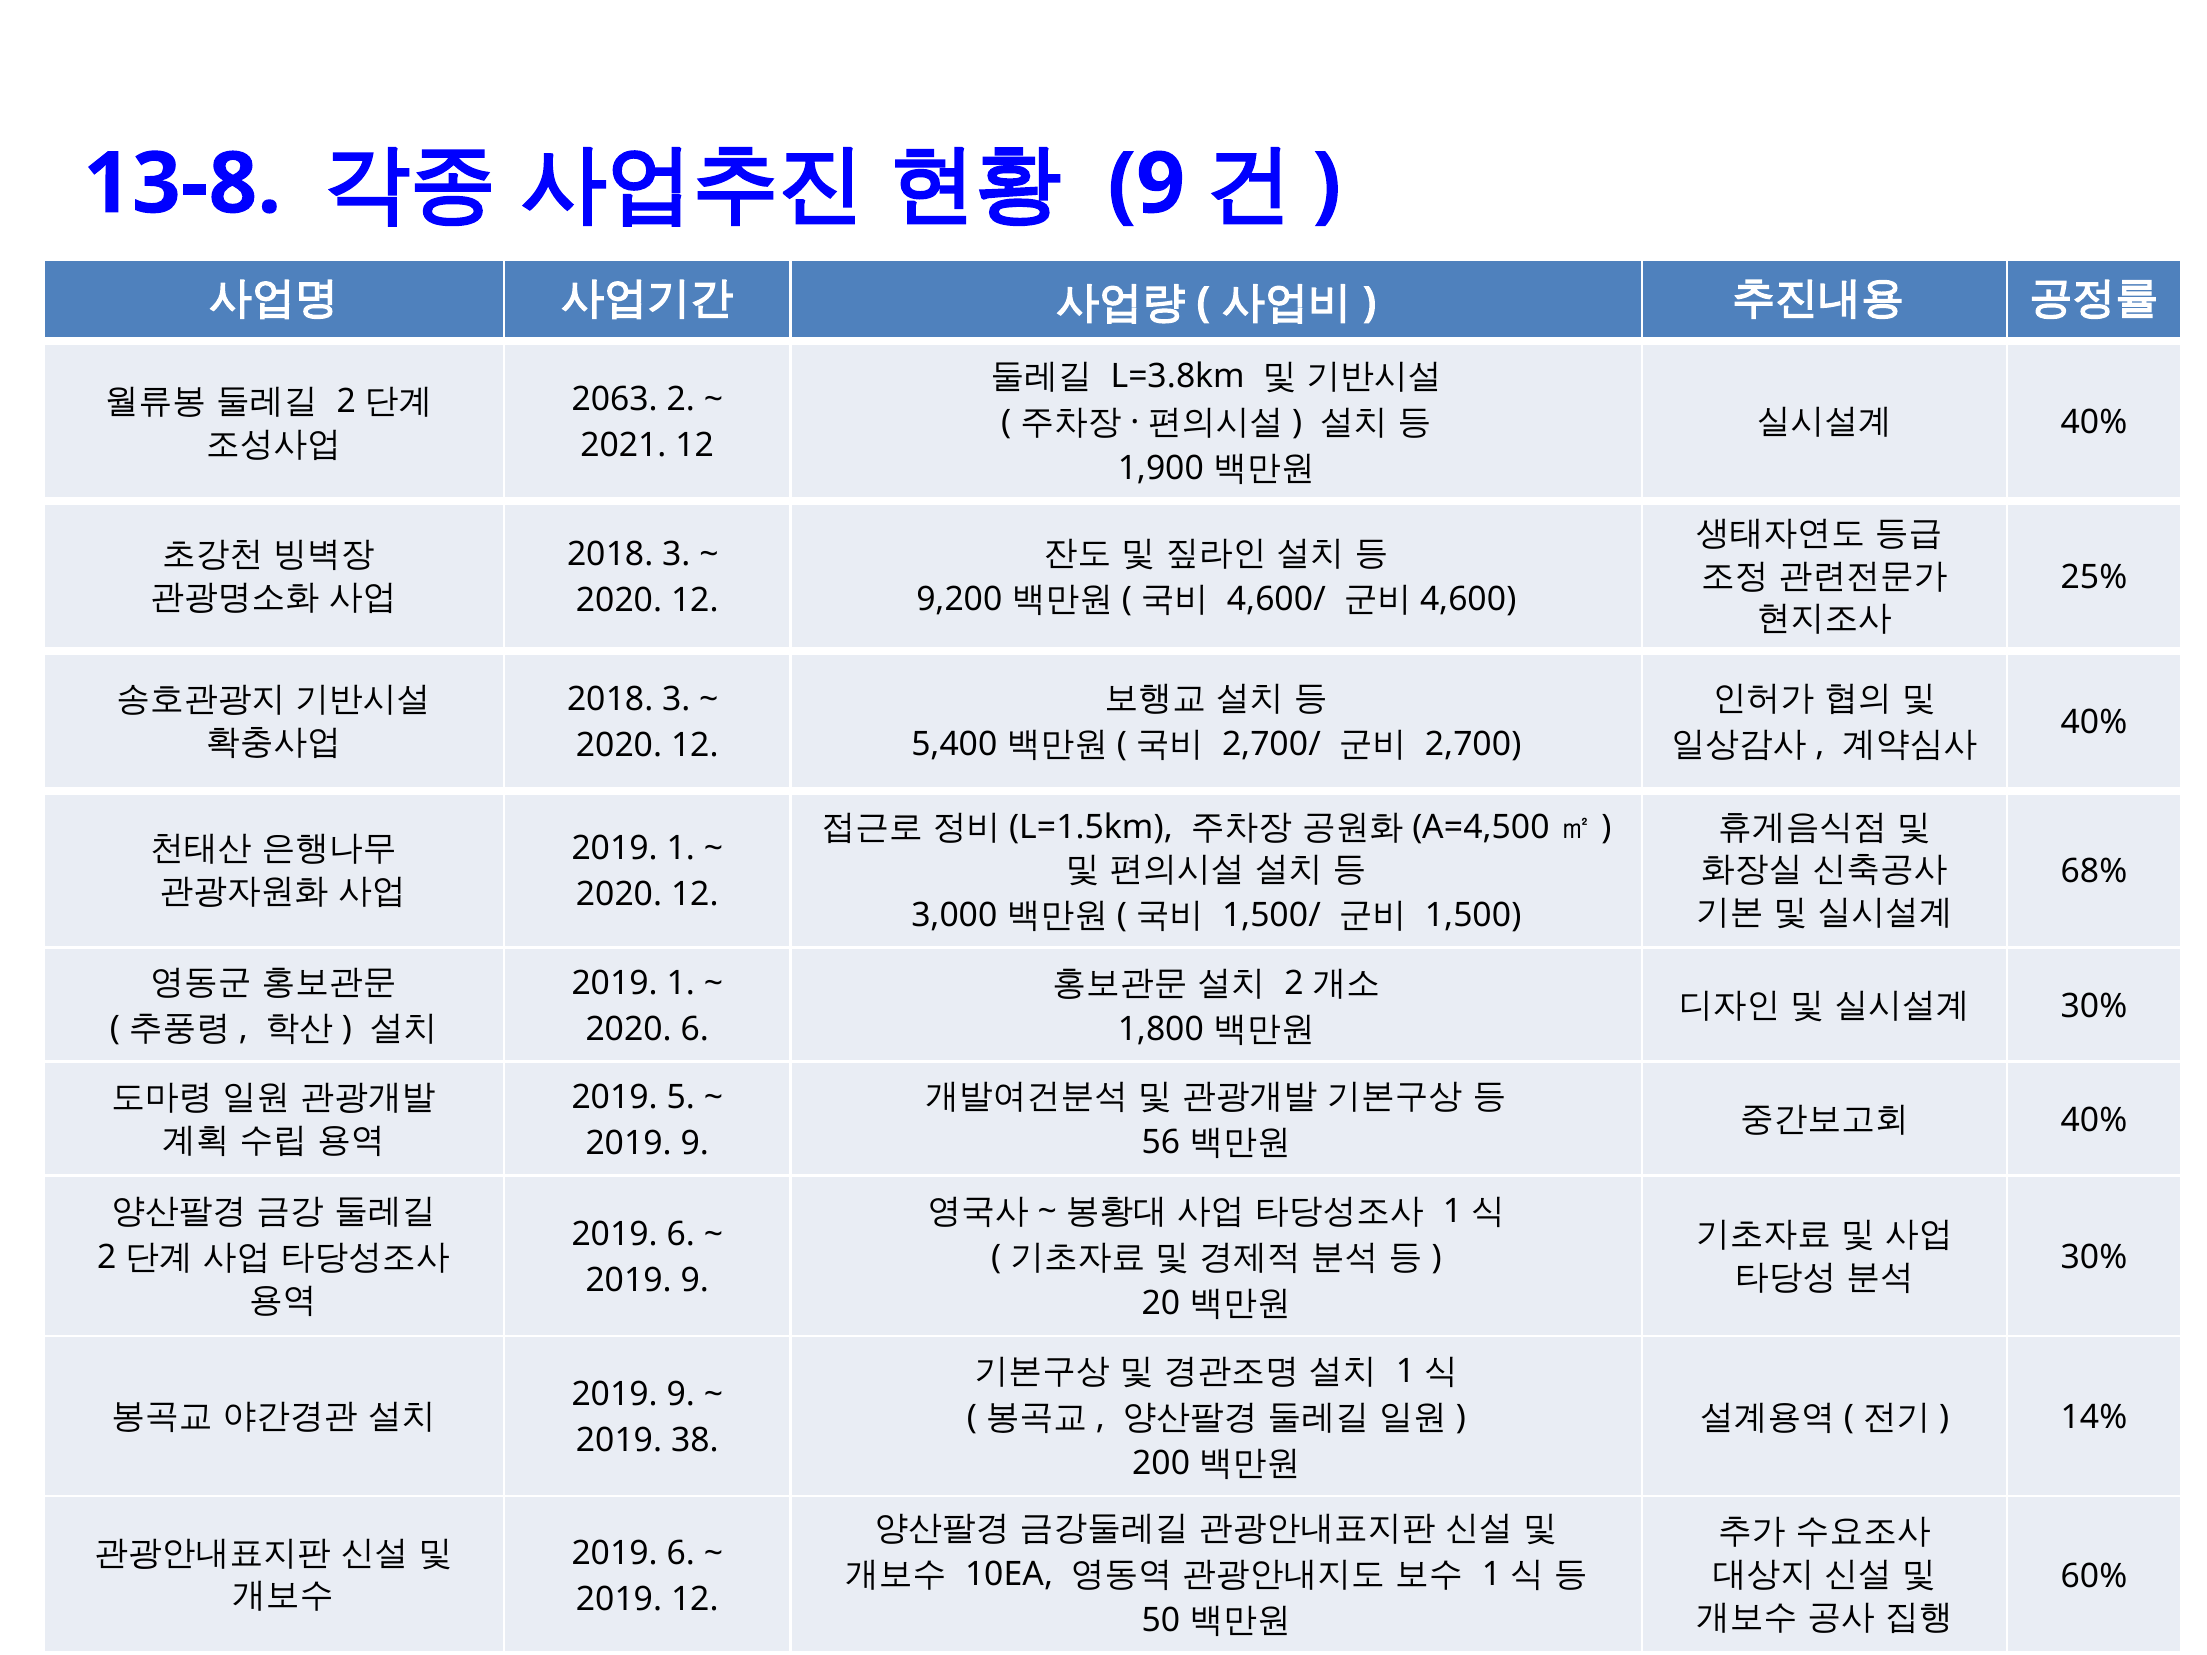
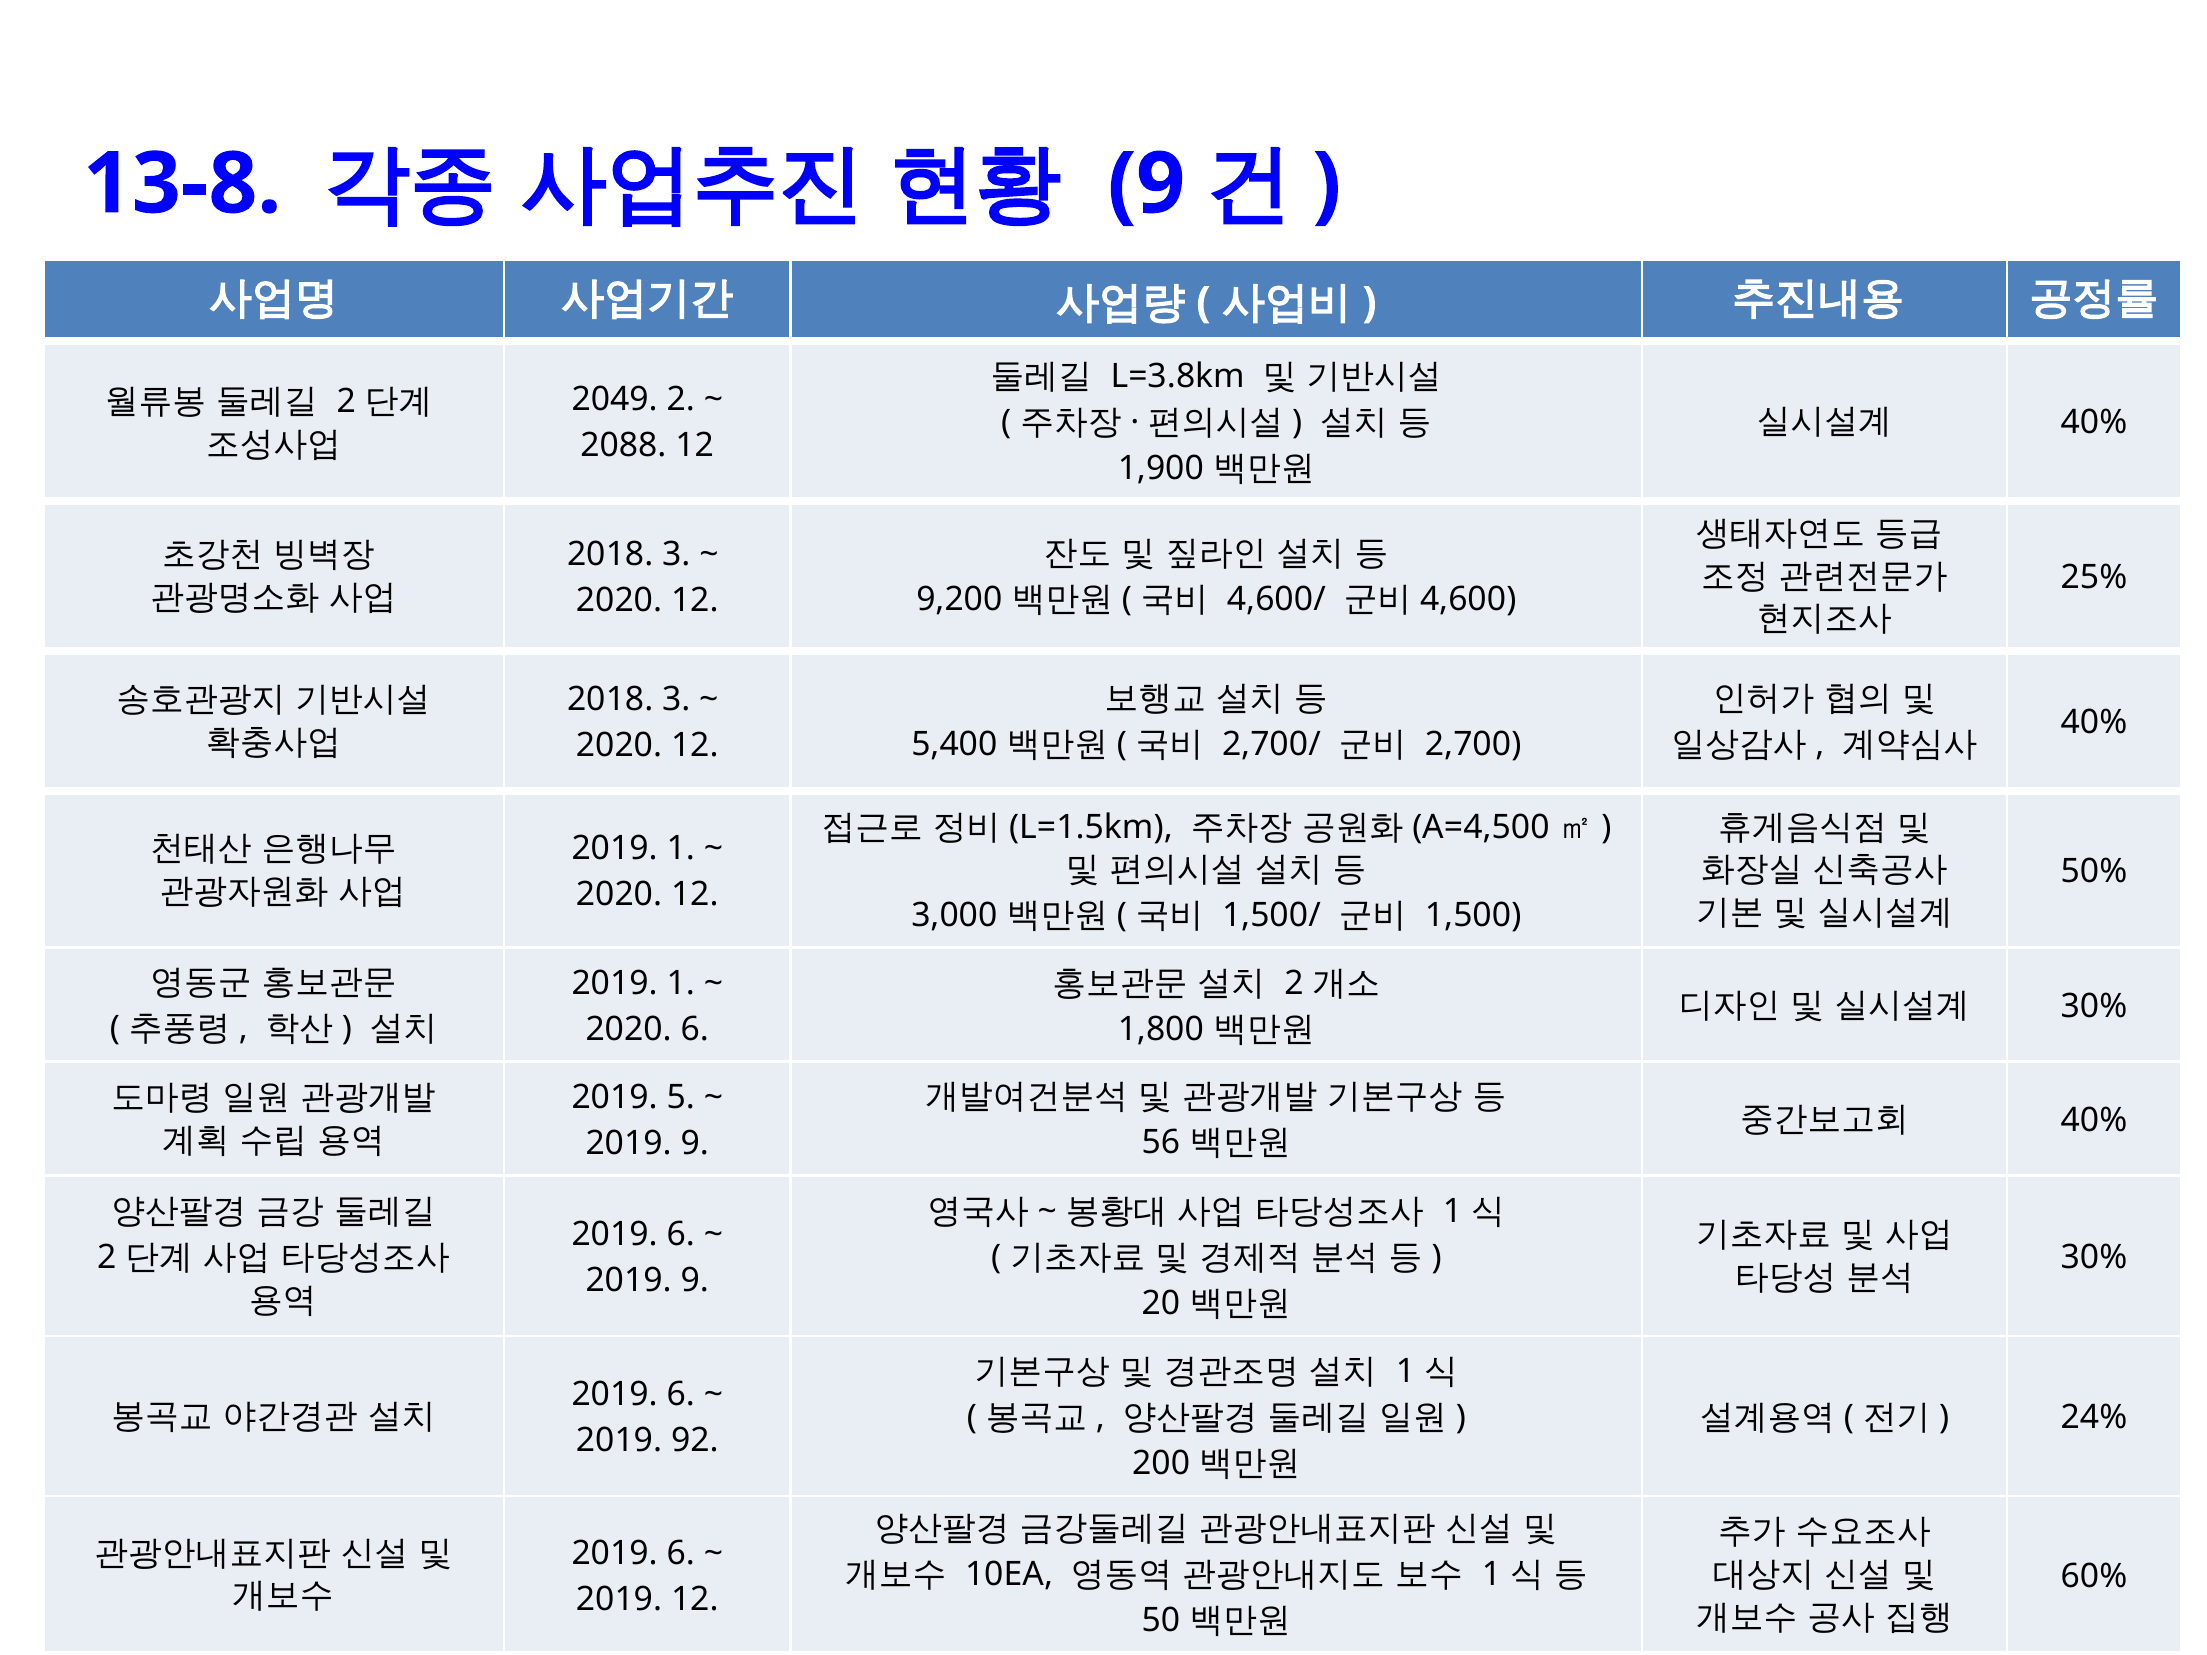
2063: 2063 -> 2049
2021: 2021 -> 2088
68%: 68% -> 50%
9 at (681, 1395): 9 -> 6
14%: 14% -> 24%
38: 38 -> 92
